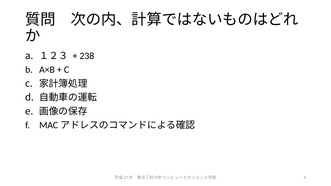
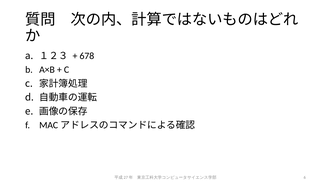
238: 238 -> 678
